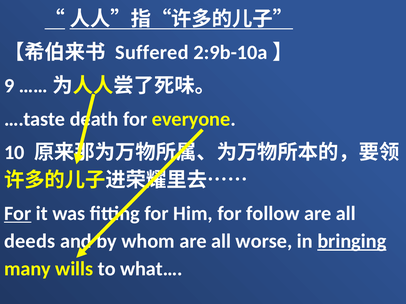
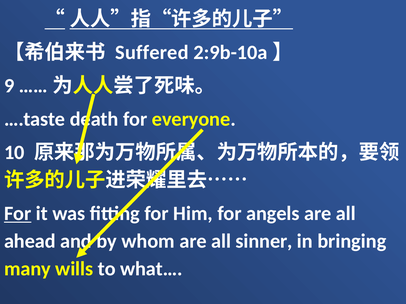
follow: follow -> angels
deeds: deeds -> ahead
worse: worse -> sinner
bringing underline: present -> none
